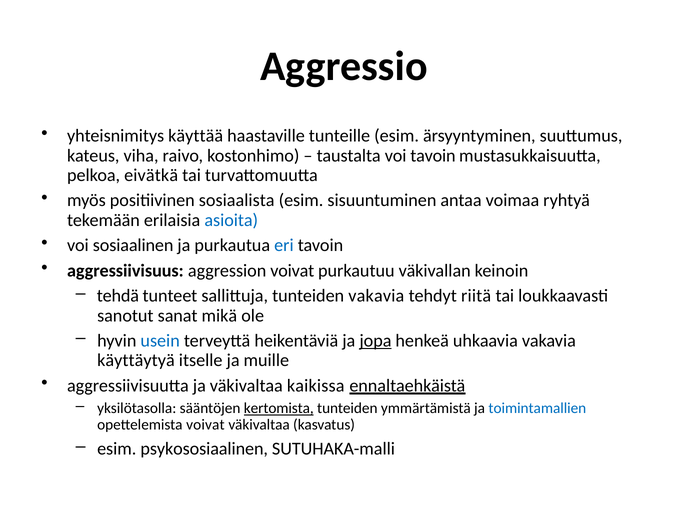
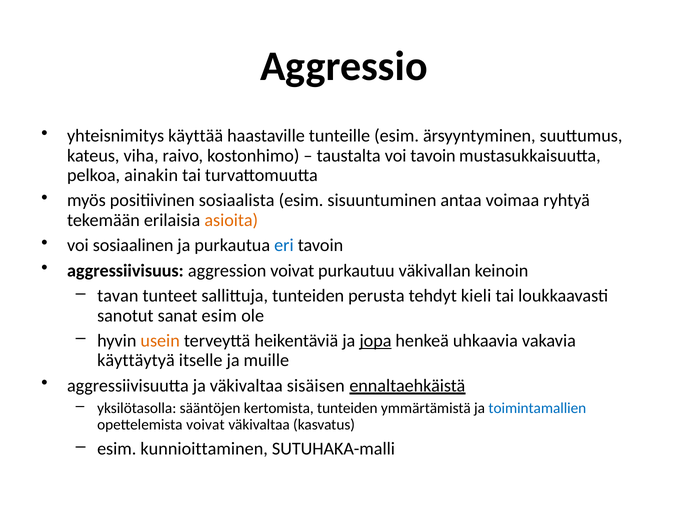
eivätkä: eivätkä -> ainakin
asioita colour: blue -> orange
tehdä: tehdä -> tavan
tunteiden vakavia: vakavia -> perusta
riitä: riitä -> kieli
sanat mikä: mikä -> esim
usein colour: blue -> orange
kaikissa: kaikissa -> sisäisen
kertomista underline: present -> none
psykososiaalinen: psykososiaalinen -> kunnioittaminen
